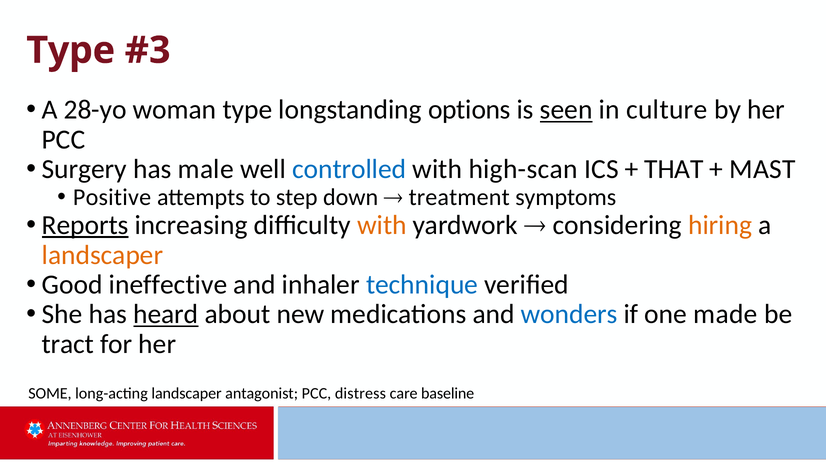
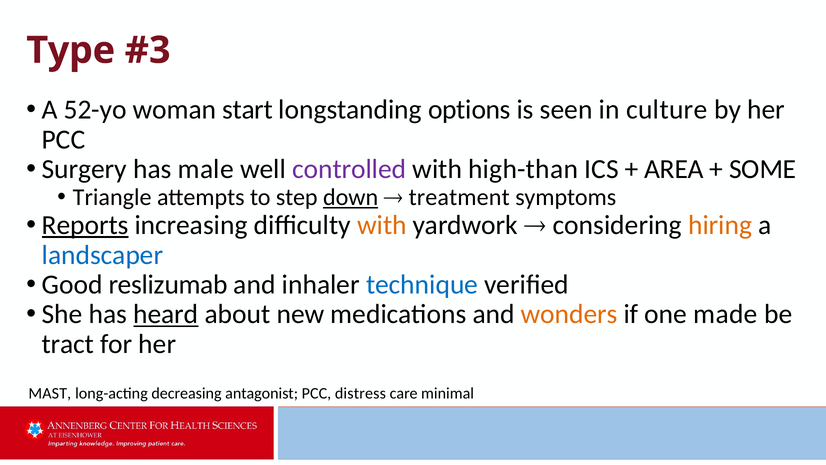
28-yo: 28-yo -> 52-yo
woman type: type -> start
seen underline: present -> none
controlled colour: blue -> purple
high-scan: high-scan -> high-than
THAT: THAT -> AREA
MAST: MAST -> SOME
Positive: Positive -> Triangle
down underline: none -> present
landscaper at (102, 255) colour: orange -> blue
ineffective: ineffective -> reslizumab
wonders colour: blue -> orange
SOME: SOME -> MAST
long-acting landscaper: landscaper -> decreasing
baseline: baseline -> minimal
